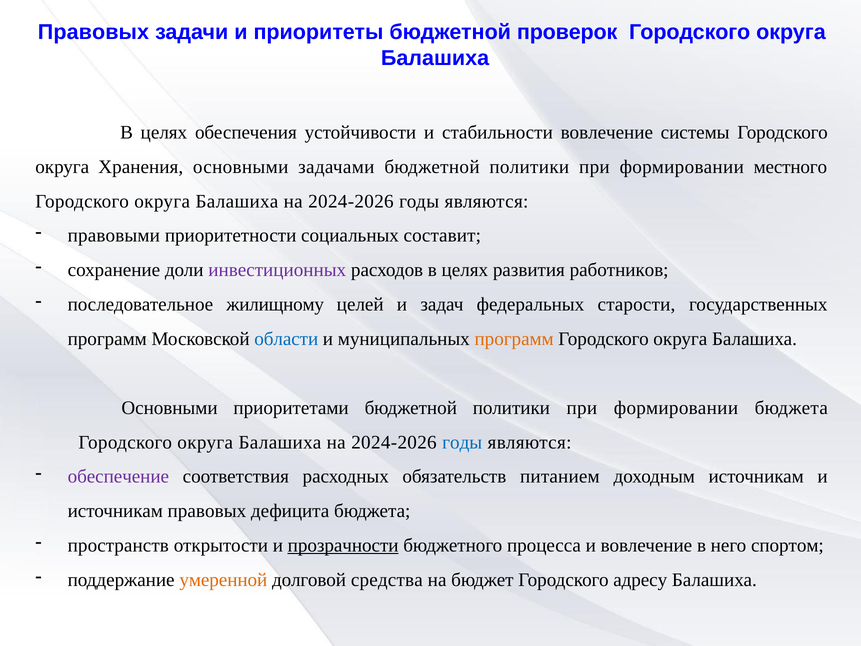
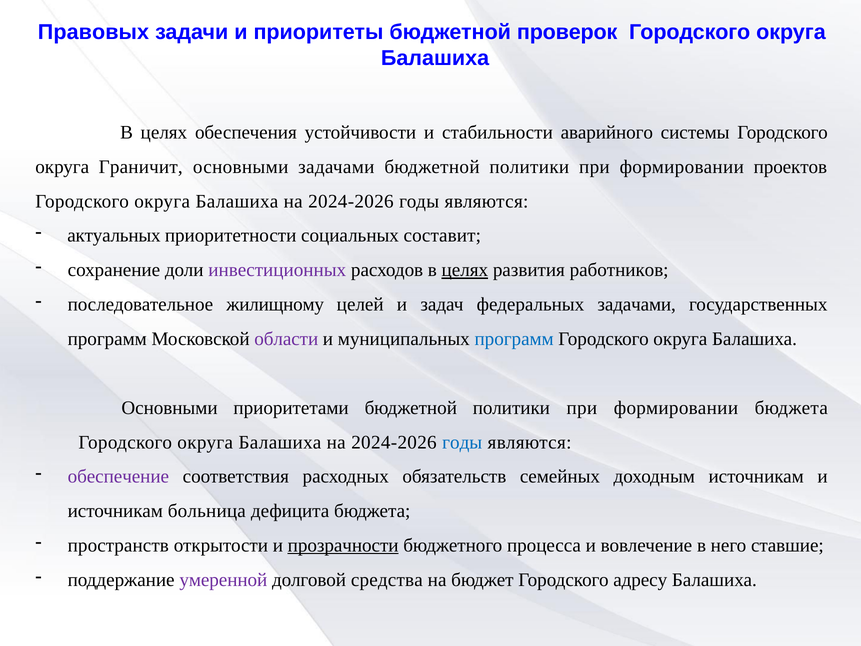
стабильности вовлечение: вовлечение -> аварийного
Хранения: Хранения -> Граничит
местного: местного -> проектов
правовыми: правовыми -> актуальных
целях at (465, 270) underline: none -> present
федеральных старости: старости -> задачами
области colour: blue -> purple
программ at (514, 339) colour: orange -> blue
питанием: питанием -> семейных
источникам правовых: правовых -> больница
спортом: спортом -> ставшие
умеренной colour: orange -> purple
